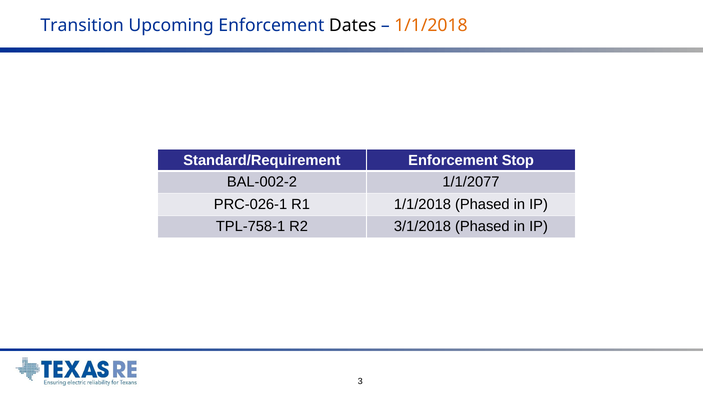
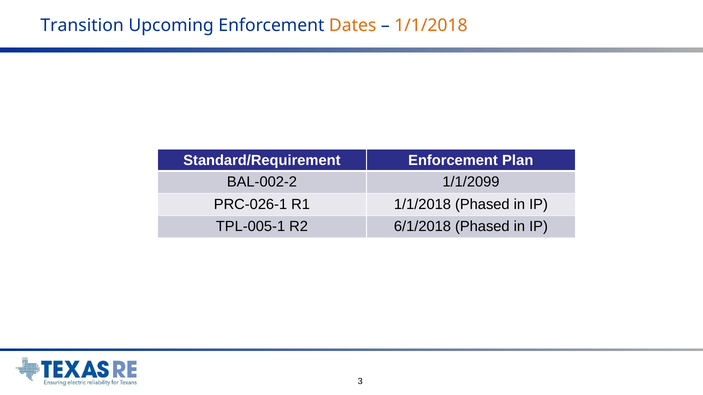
Dates colour: black -> orange
Stop: Stop -> Plan
1/1/2077: 1/1/2077 -> 1/1/2099
TPL-758-1: TPL-758-1 -> TPL-005-1
3/1/2018: 3/1/2018 -> 6/1/2018
